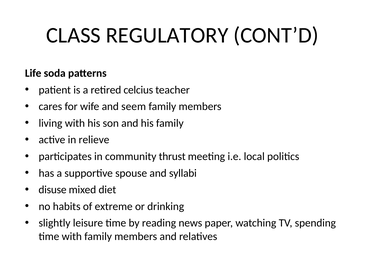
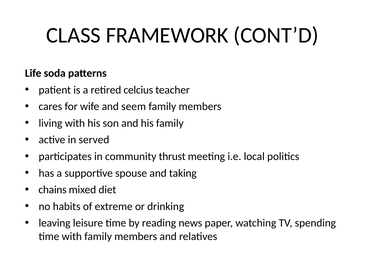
REGULATORY: REGULATORY -> FRAMEWORK
relieve: relieve -> served
syllabi: syllabi -> taking
disuse: disuse -> chains
slightly: slightly -> leaving
